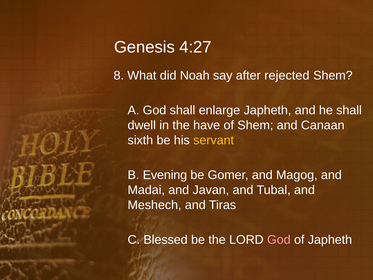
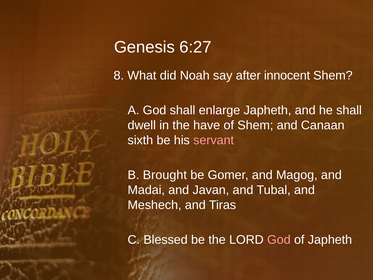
4:27: 4:27 -> 6:27
rejected: rejected -> innocent
servant colour: yellow -> pink
Evening: Evening -> Brought
